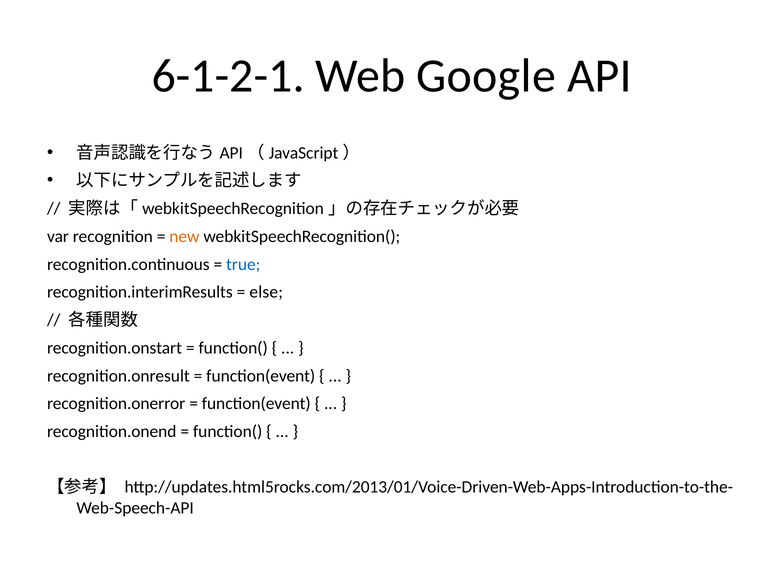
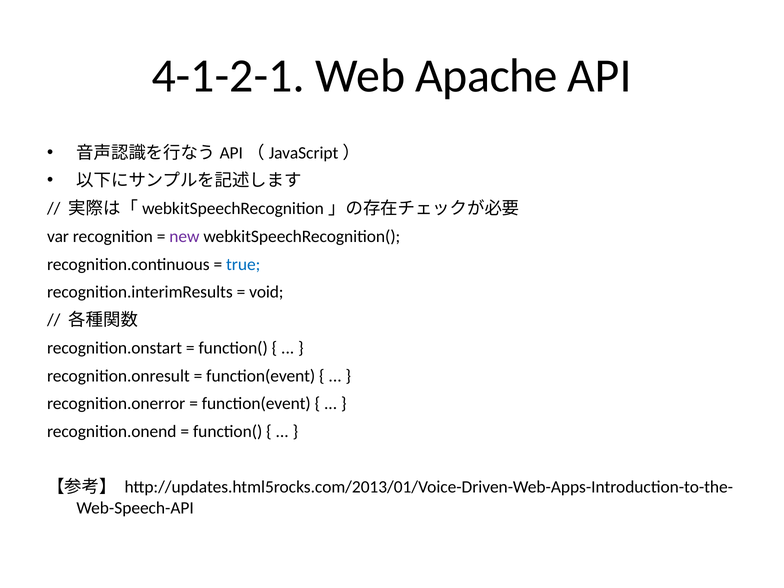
6-1-2-1: 6-1-2-1 -> 4-1-2-1
Google: Google -> Apache
new colour: orange -> purple
else: else -> void
